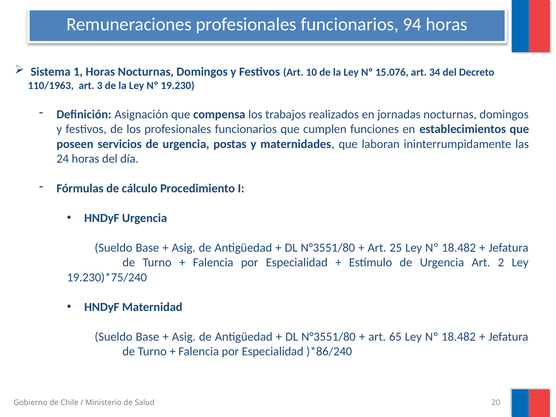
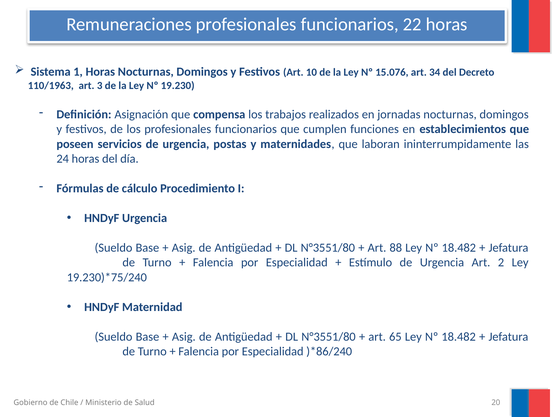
94: 94 -> 22
25: 25 -> 88
